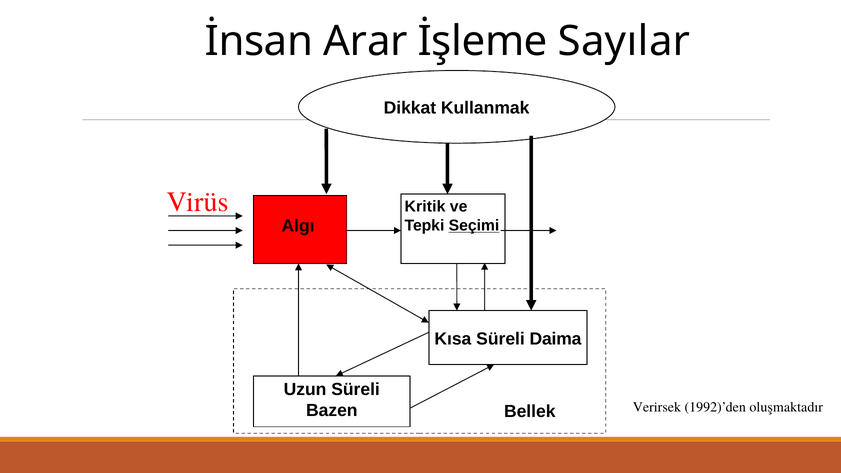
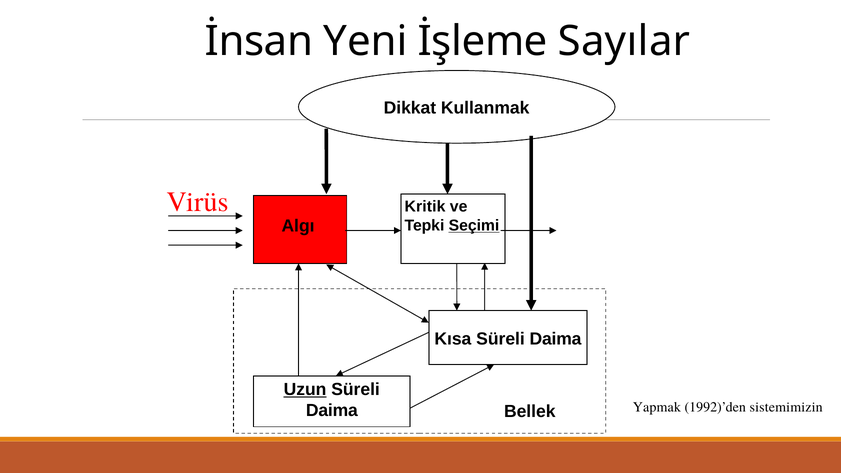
Arar: Arar -> Yeni
Uzun underline: none -> present
Bazen at (332, 411): Bazen -> Daima
Verirsek: Verirsek -> Yapmak
oluşmaktadır: oluşmaktadır -> sistemimizin
